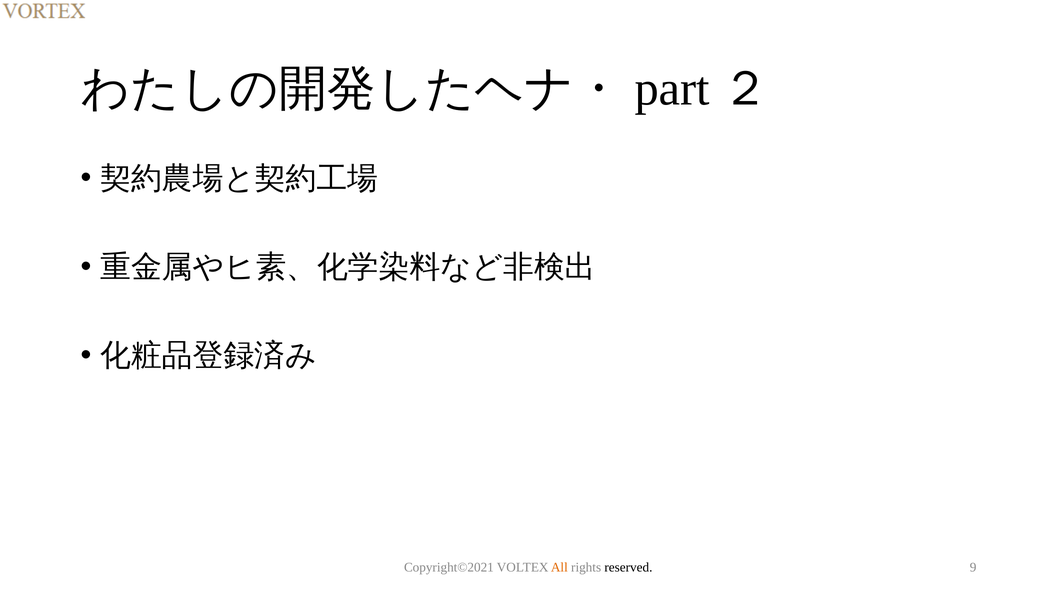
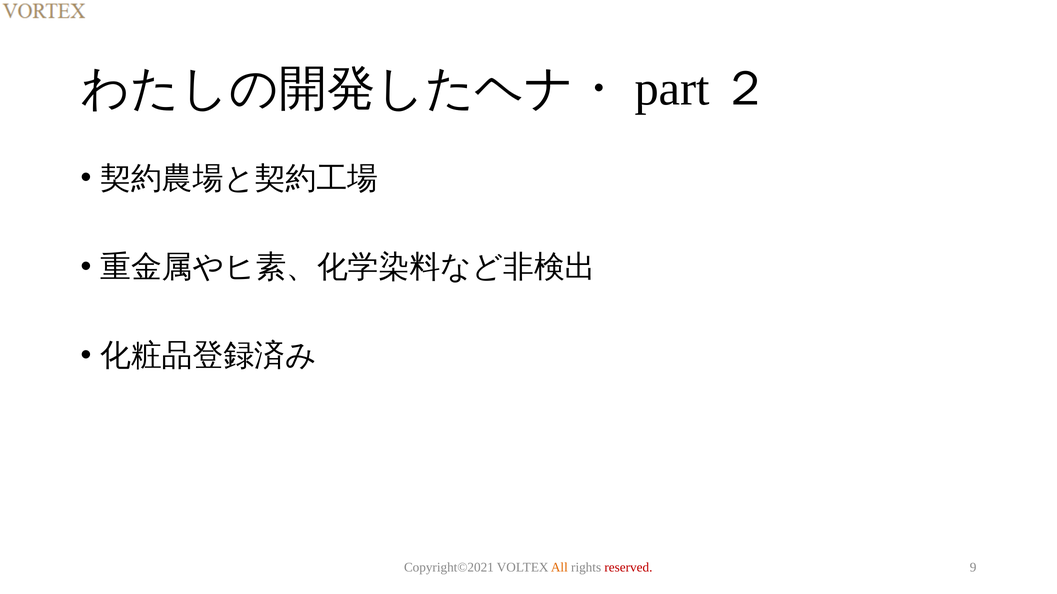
reserved colour: black -> red
